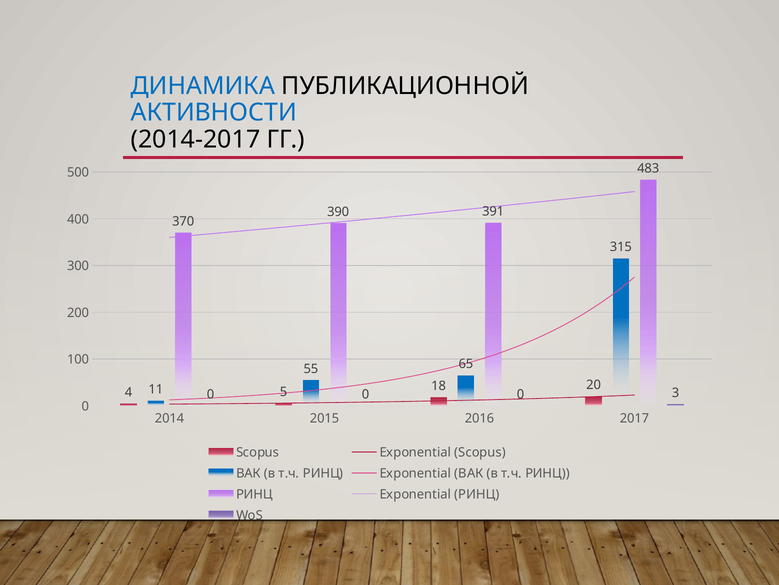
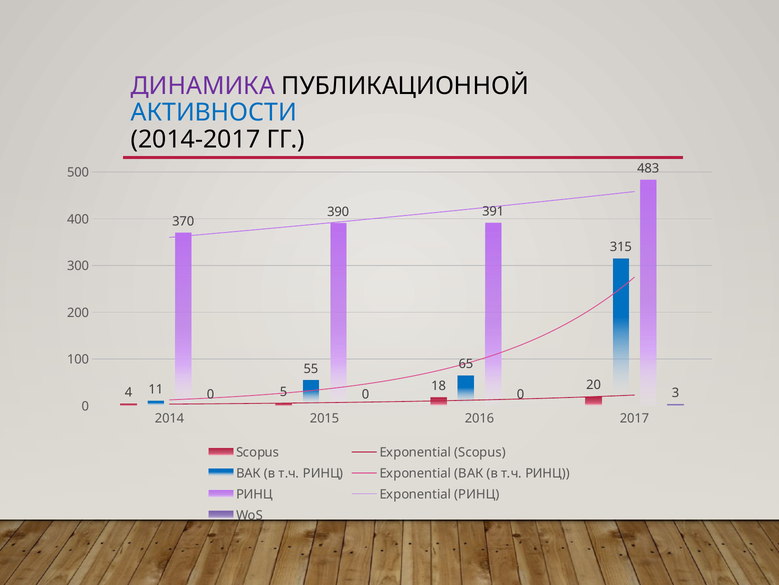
ДИНАМИКА colour: blue -> purple
